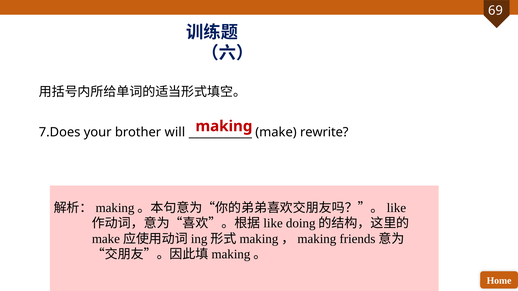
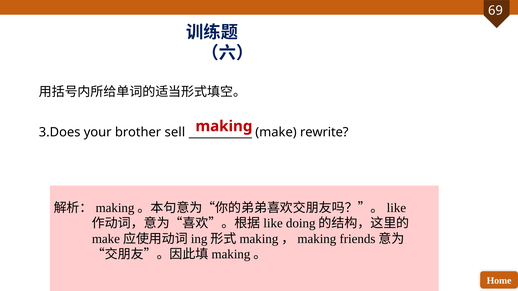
7.Does: 7.Does -> 3.Does
will: will -> sell
